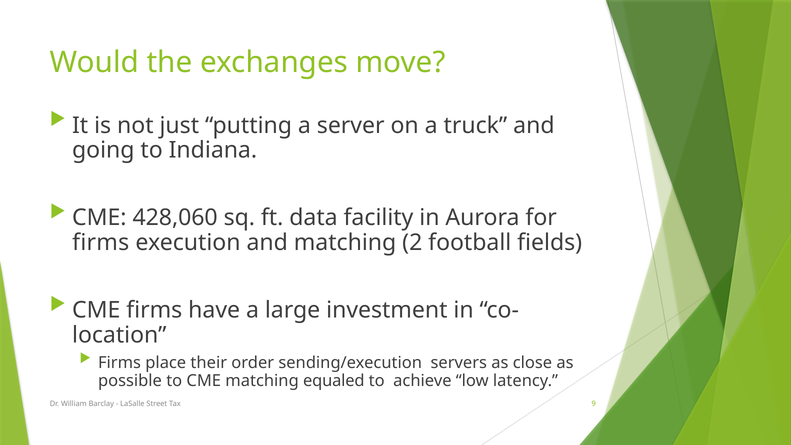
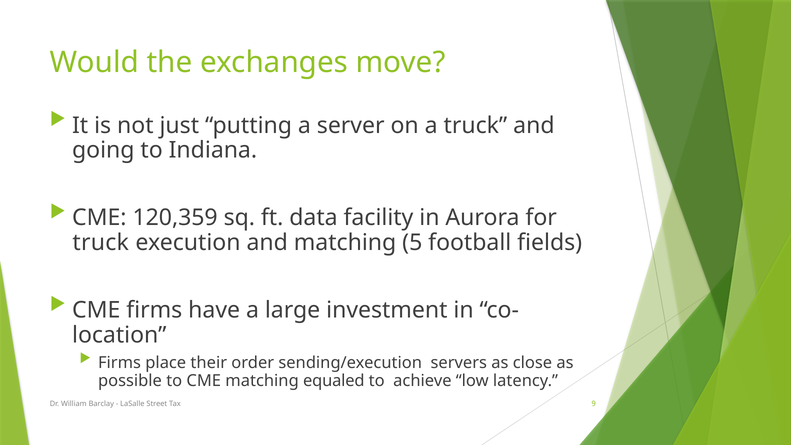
428,060: 428,060 -> 120,359
firms at (101, 243): firms -> truck
2: 2 -> 5
